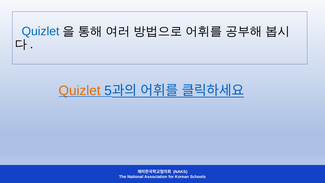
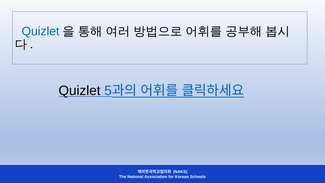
Quizlet at (80, 90) colour: orange -> black
